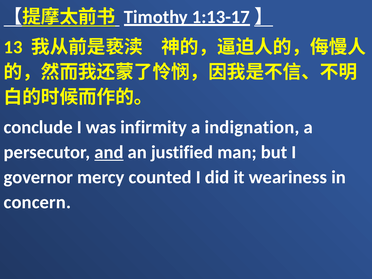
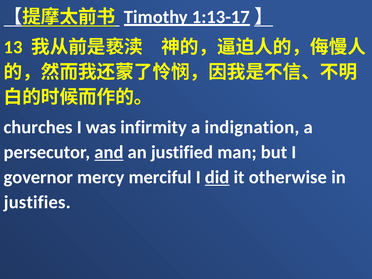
conclude: conclude -> churches
counted: counted -> merciful
did underline: none -> present
weariness: weariness -> otherwise
concern: concern -> justifies
